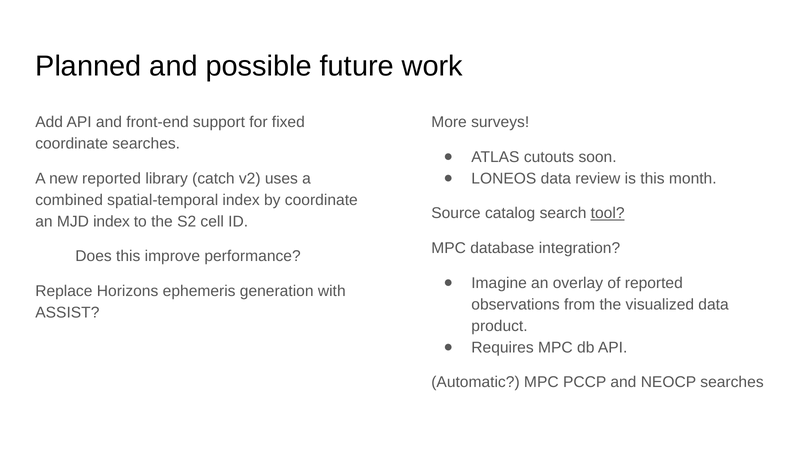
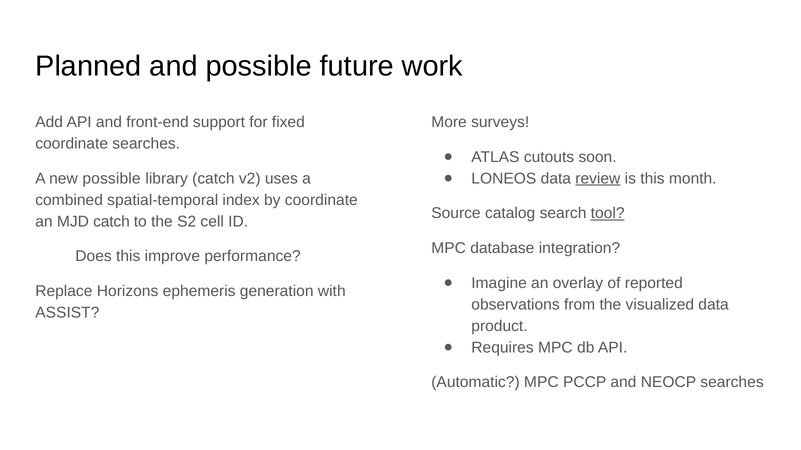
review underline: none -> present
new reported: reported -> possible
MJD index: index -> catch
